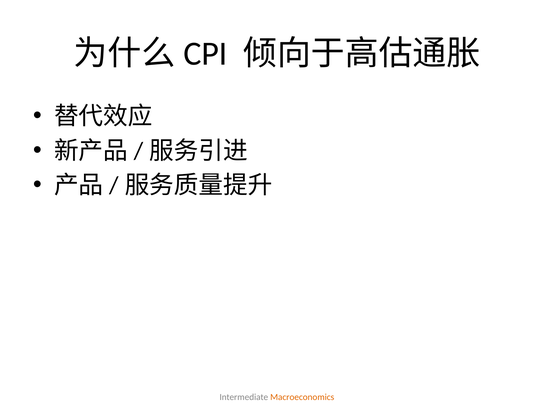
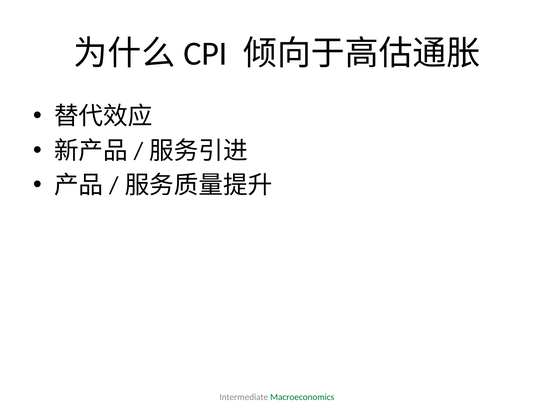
Macroeconomics colour: orange -> green
